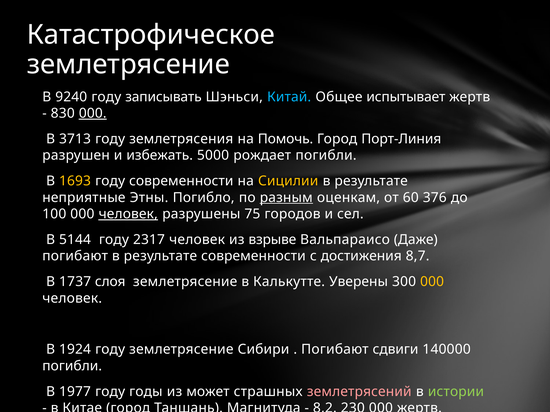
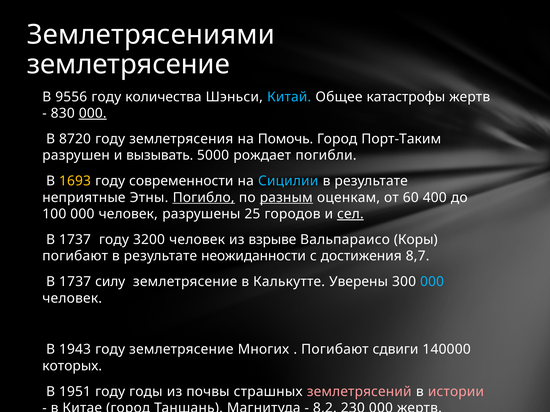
Катастрофическое: Катастрофическое -> Землетрясениями
9240: 9240 -> 9556
записывать: записывать -> количества
испытывает: испытывает -> катастрофы
3713: 3713 -> 8720
Порт-Линия: Порт-Линия -> Порт-Таким
избежать: избежать -> вызывать
Сицилии colour: yellow -> light blue
Погибло underline: none -> present
376: 376 -> 400
человек at (128, 214) underline: present -> none
75: 75 -> 25
сел underline: none -> present
5144 at (75, 240): 5144 -> 1737
2317: 2317 -> 3200
Даже: Даже -> Коры
результате современности: современности -> неожиданности
слоя: слоя -> силу
000 at (432, 282) colour: yellow -> light blue
1924: 1924 -> 1943
Сибири: Сибири -> Многих
погибли at (72, 366): погибли -> которых
1977: 1977 -> 1951
может: может -> почвы
истории colour: light green -> pink
